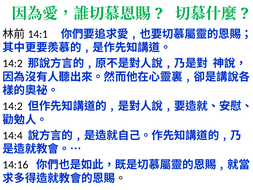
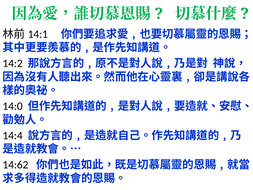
14:2 at (13, 106): 14:2 -> 14:0
14:16: 14:16 -> 14:62
